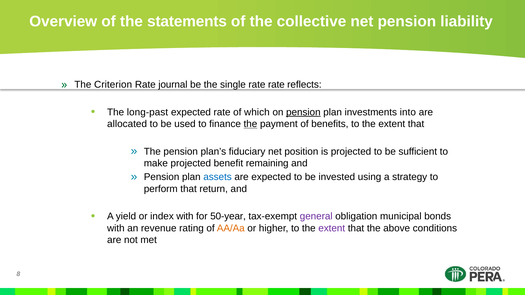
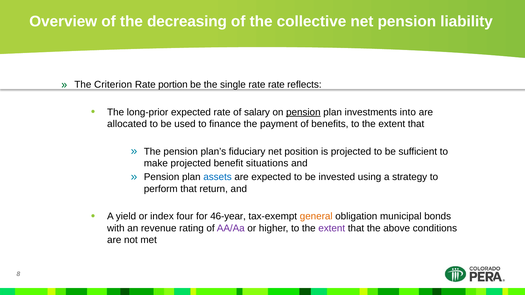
statements: statements -> decreasing
journal: journal -> portion
long-past: long-past -> long-prior
which: which -> salary
the at (250, 124) underline: present -> none
remaining: remaining -> situations
index with: with -> four
50-year: 50-year -> 46-year
general colour: purple -> orange
AA/Aa colour: orange -> purple
